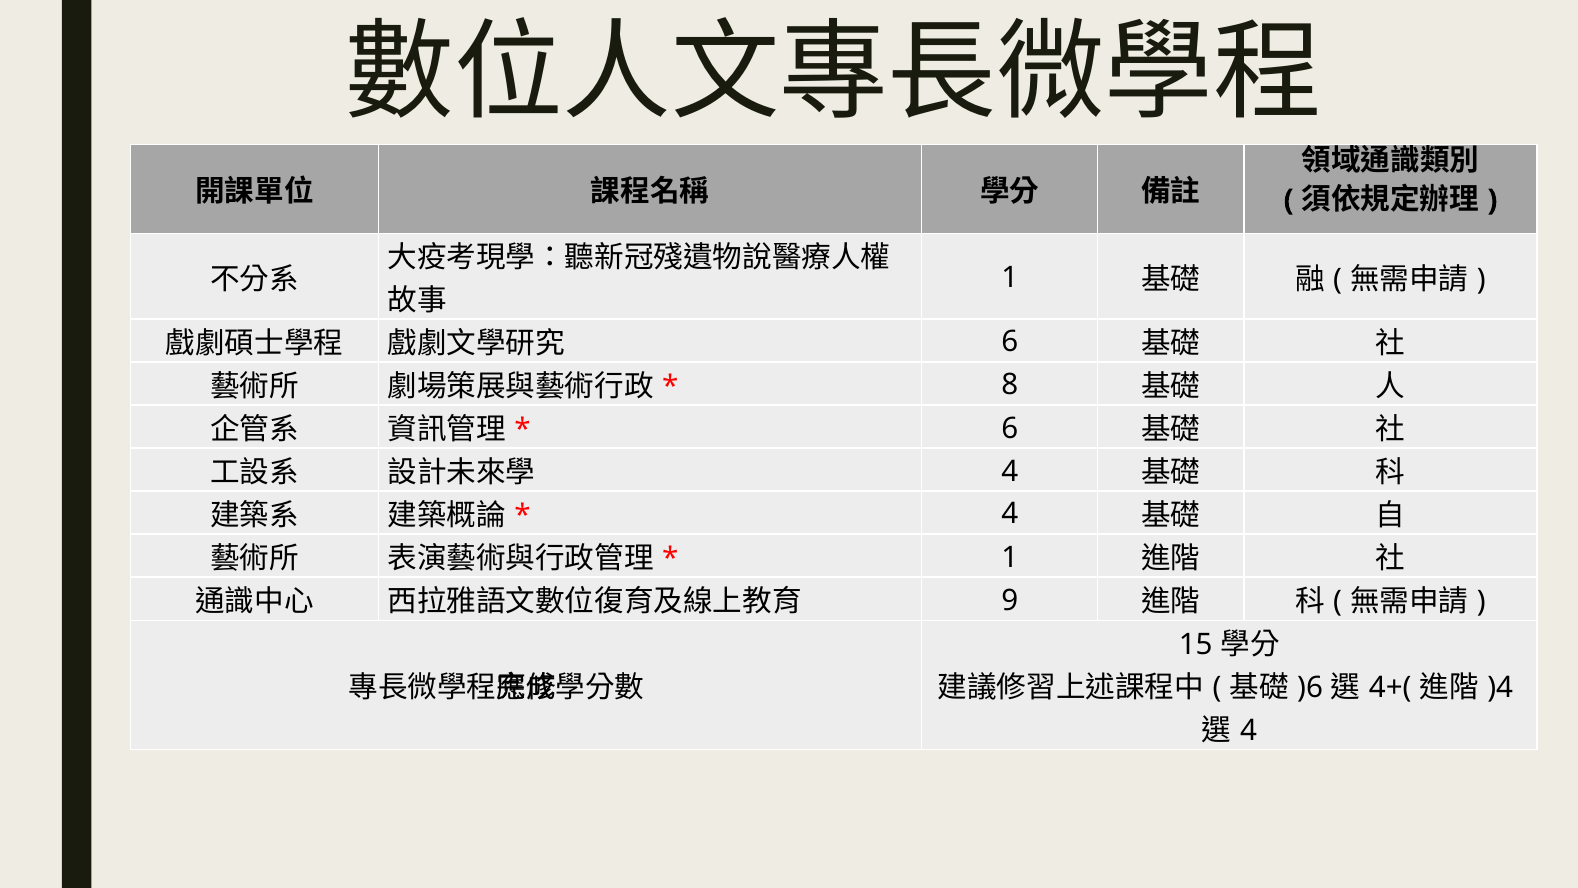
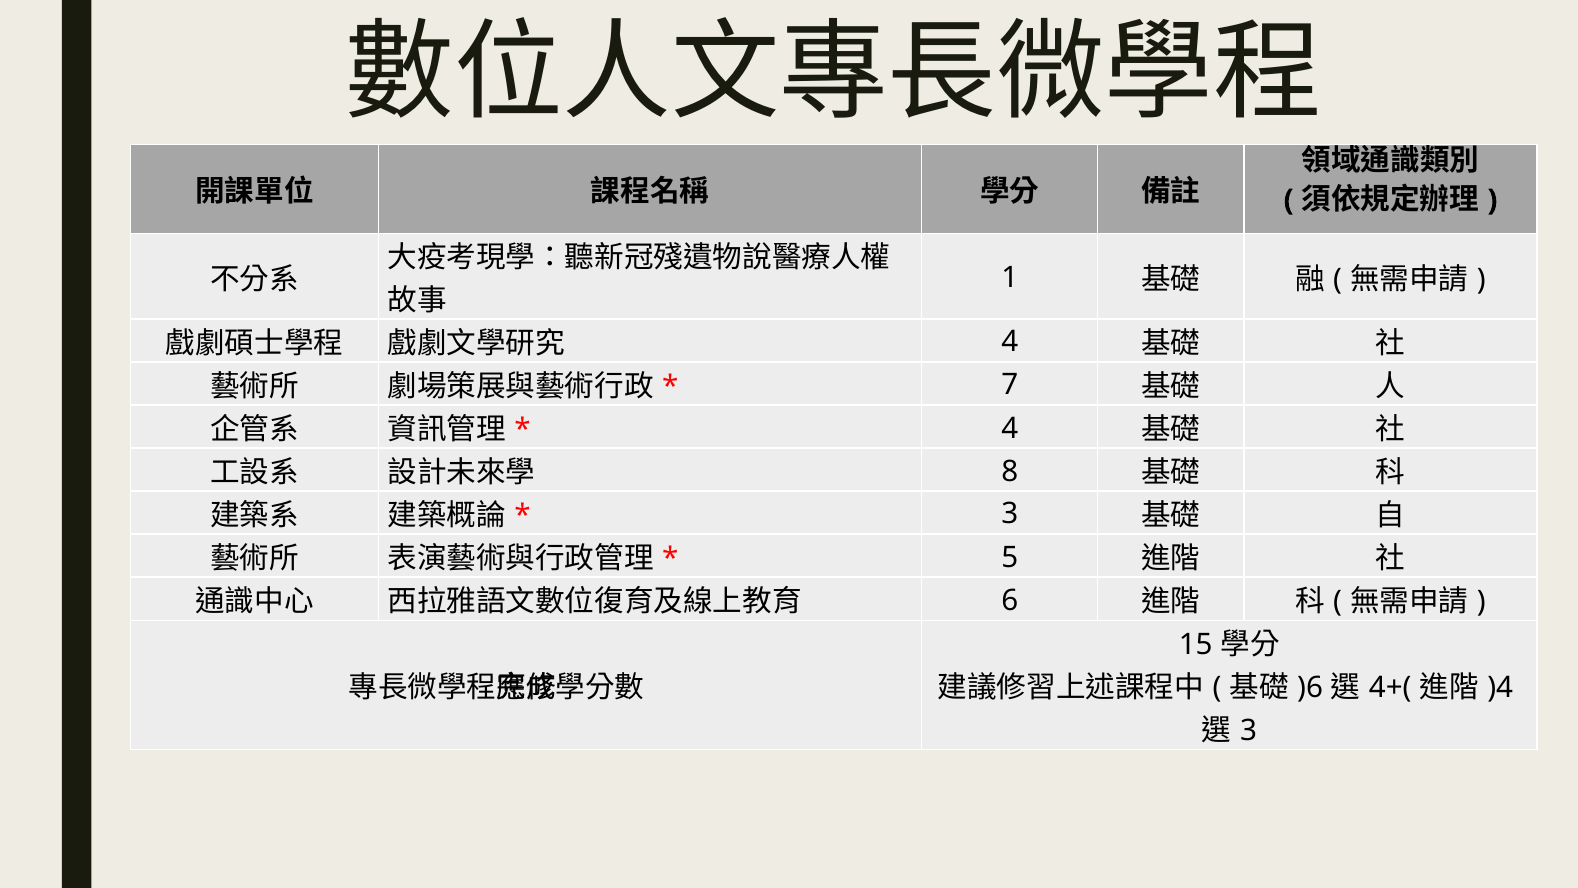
6 at (1010, 342): 6 -> 4
8: 8 -> 7
6 at (1010, 428): 6 -> 4
4 at (1010, 471): 4 -> 8
4 at (1010, 514): 4 -> 3
1 at (1010, 557): 1 -> 5
9: 9 -> 6
4 at (1249, 731): 4 -> 3
